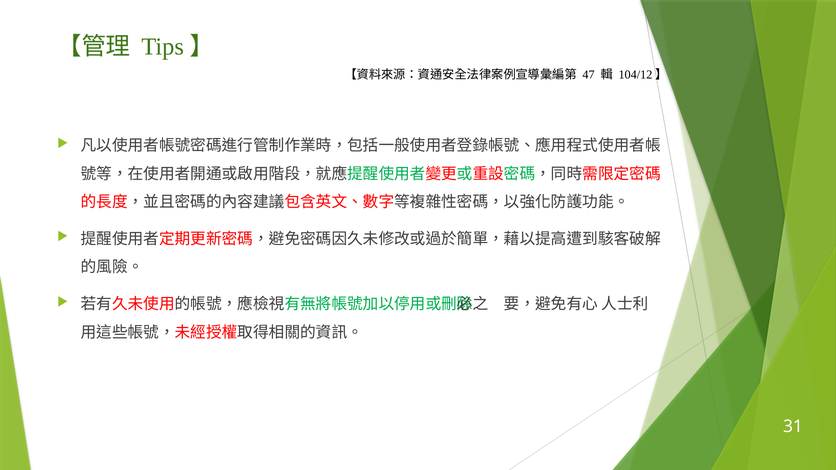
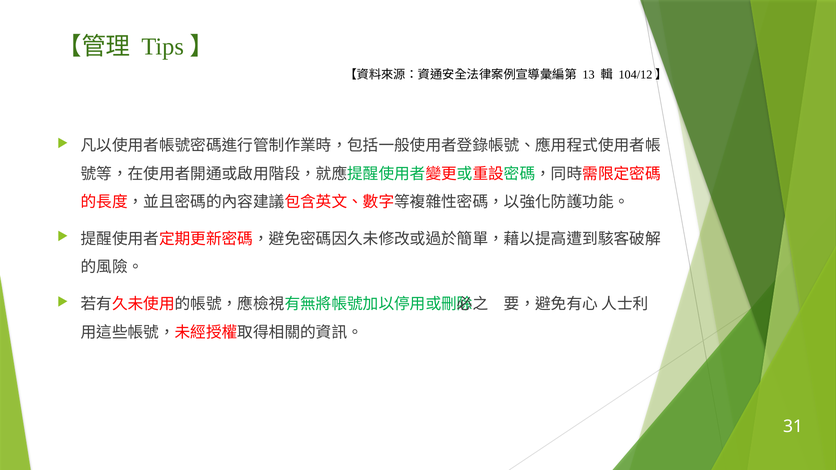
47: 47 -> 13
